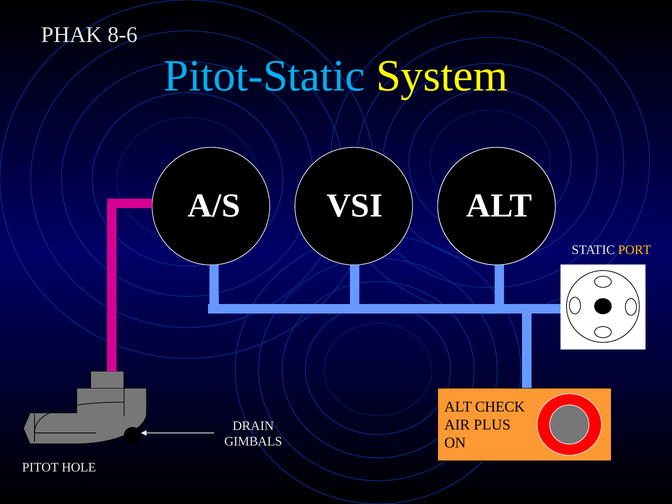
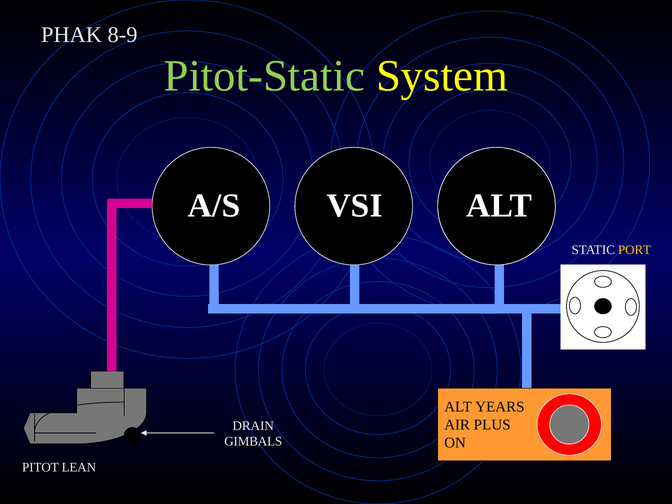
8-6: 8-6 -> 8-9
Pitot-Static colour: light blue -> light green
CHECK: CHECK -> YEARS
HOLE: HOLE -> LEAN
